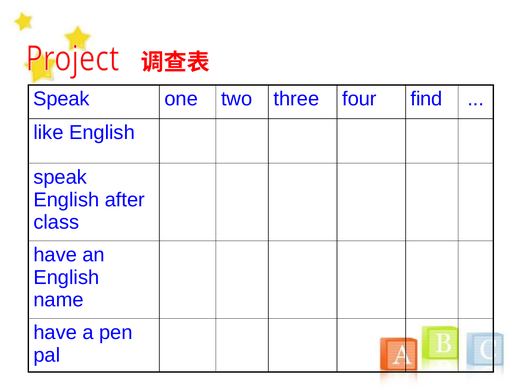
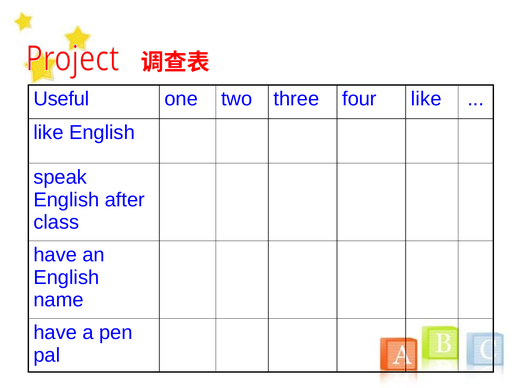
Speak at (61, 99): Speak -> Useful
four find: find -> like
